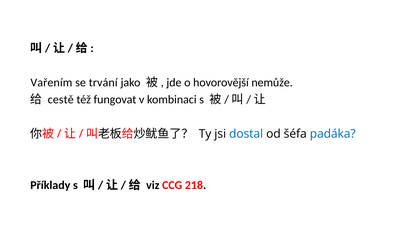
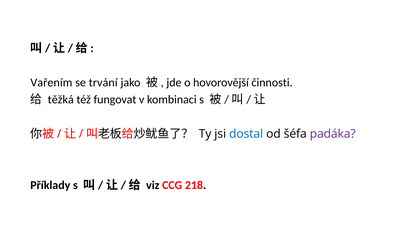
nemůže: nemůže -> činnosti
cestě: cestě -> těžká
padáka colour: blue -> purple
